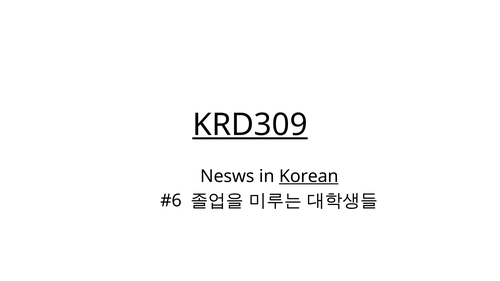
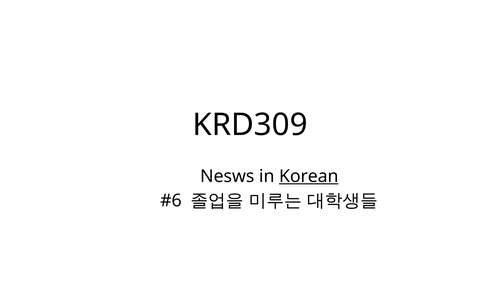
KRD309 underline: present -> none
